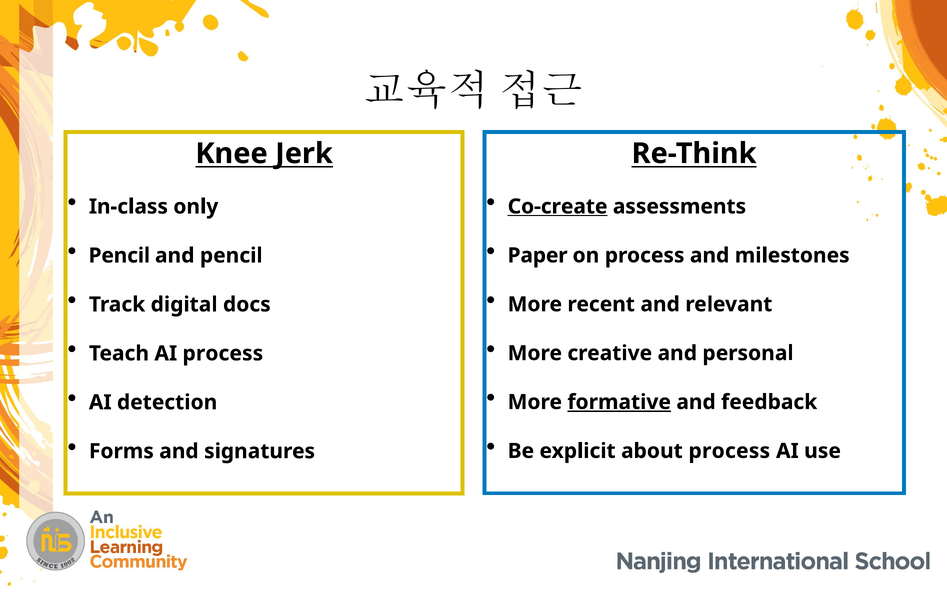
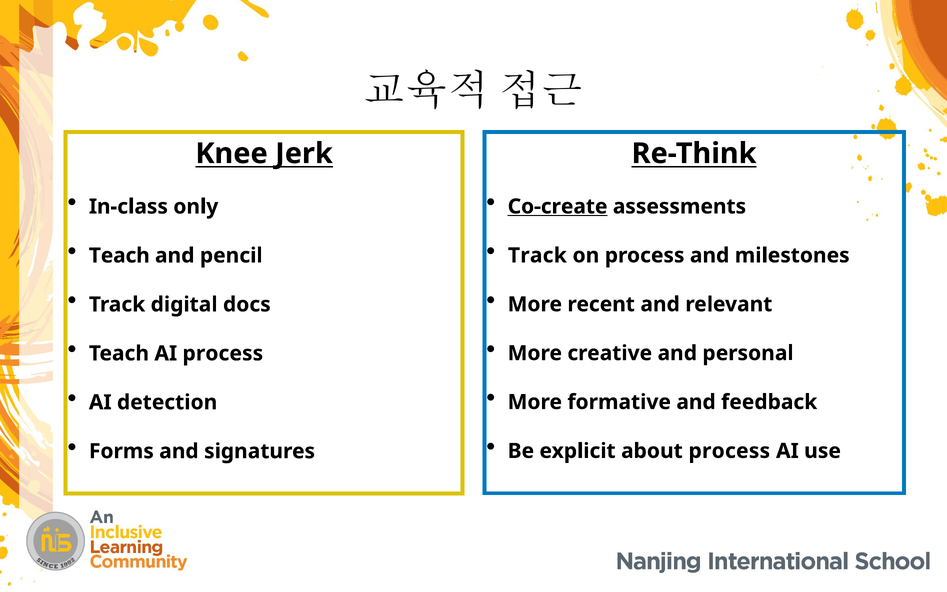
Paper at (538, 255): Paper -> Track
Pencil at (119, 256): Pencil -> Teach
formative underline: present -> none
